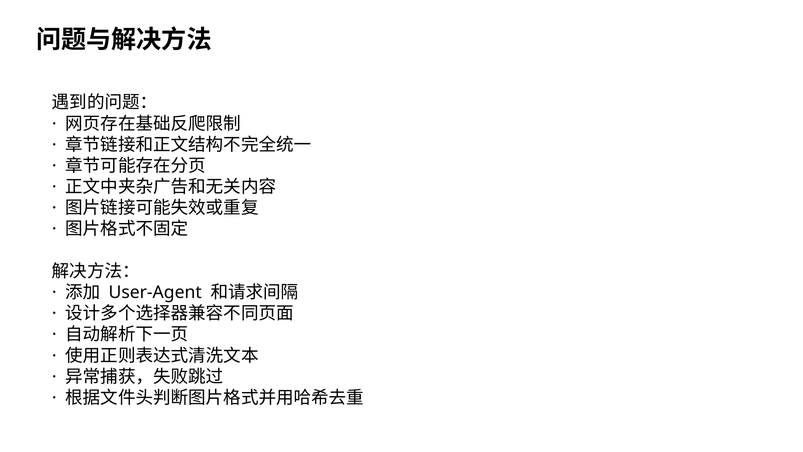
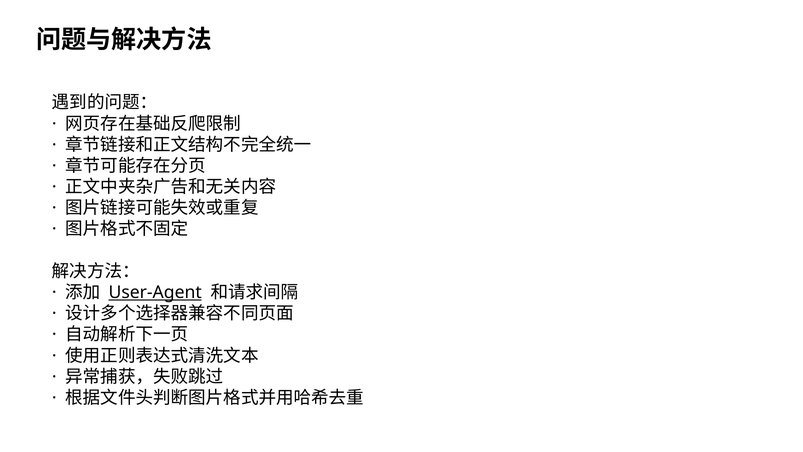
User-Agent underline: none -> present
